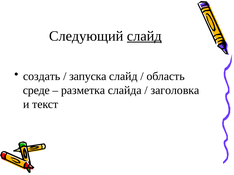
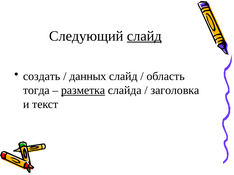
запуска: запуска -> данных
среде: среде -> тогда
разметка underline: none -> present
